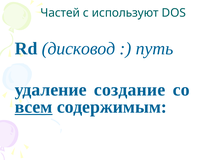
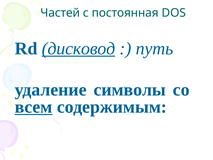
используют: используют -> постоянная
дисковод underline: none -> present
создание: создание -> символы
